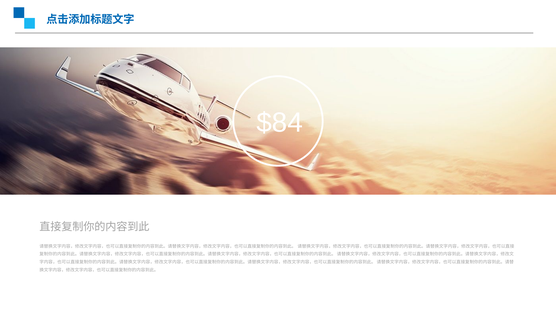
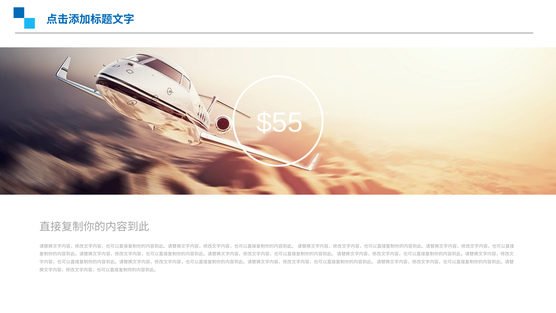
$84: $84 -> $55
